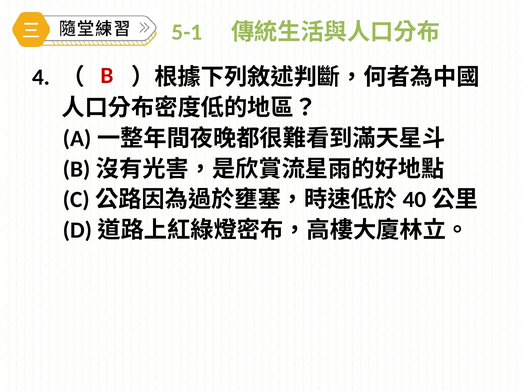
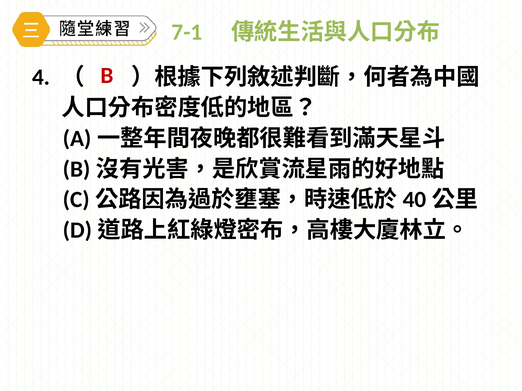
5-1: 5-1 -> 7-1
